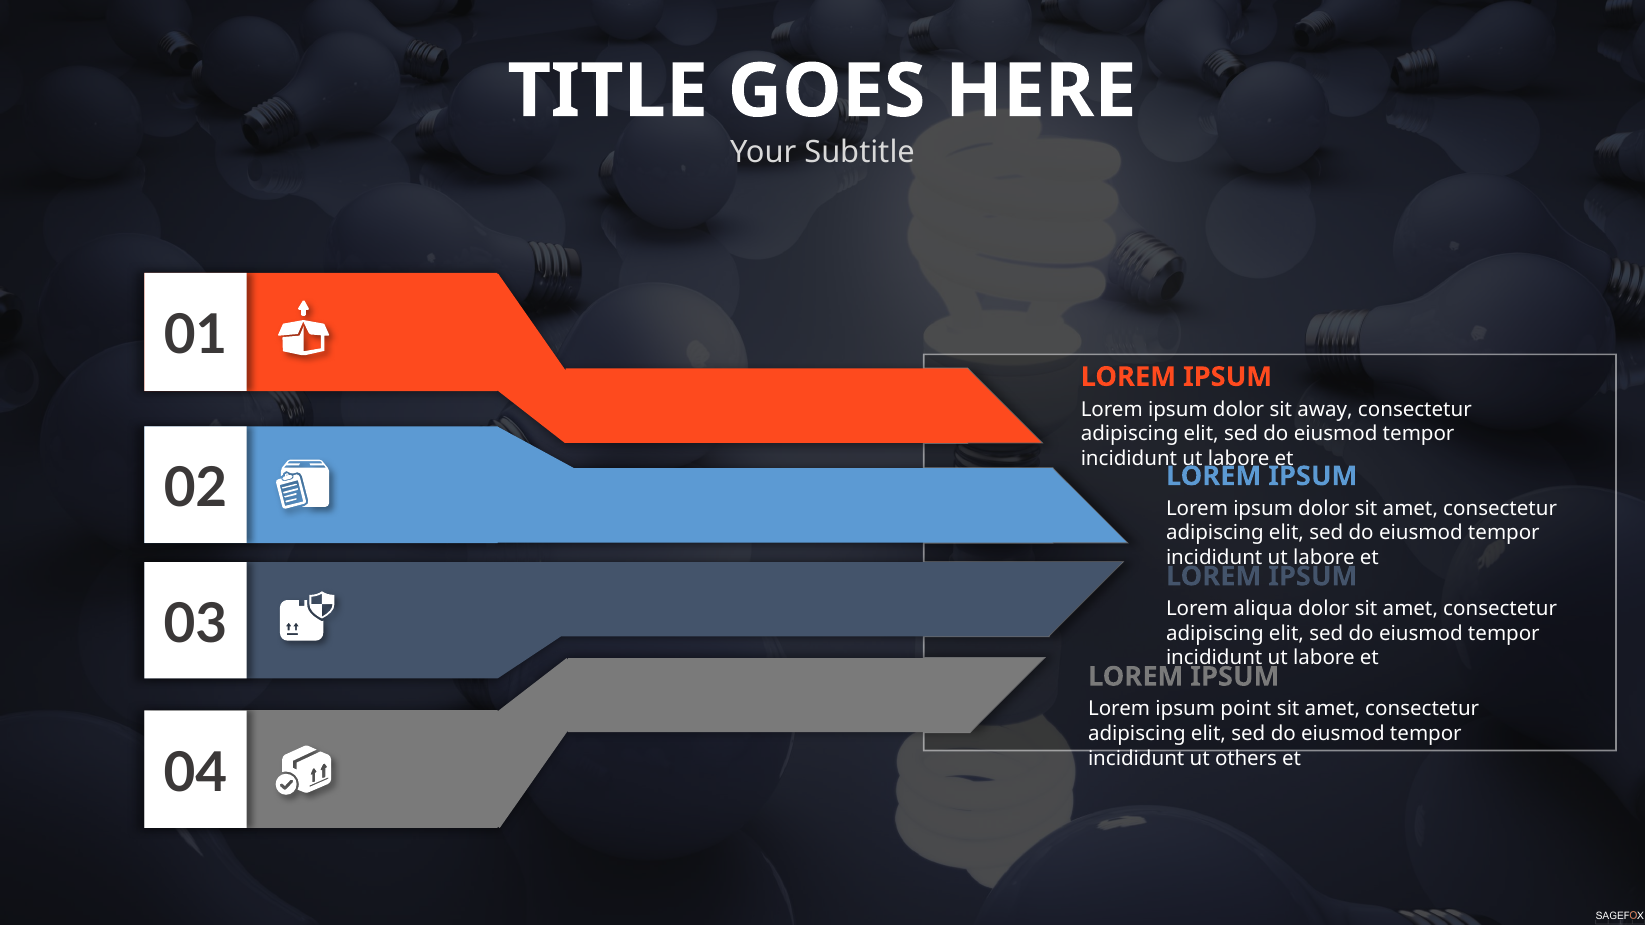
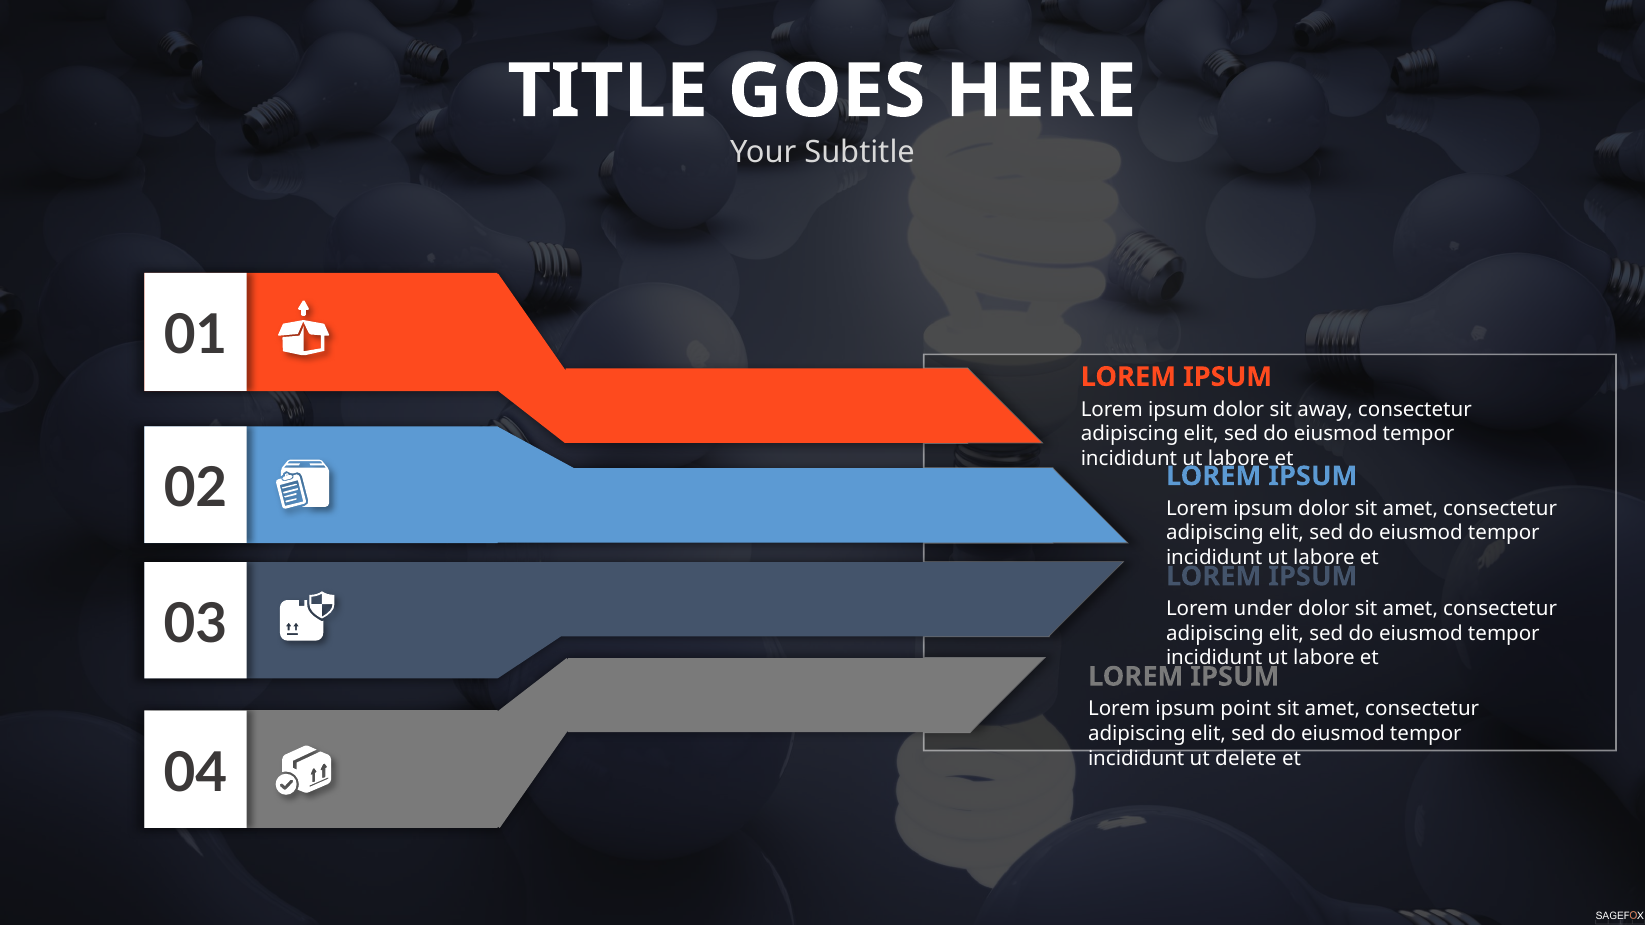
aliqua: aliqua -> under
others: others -> delete
